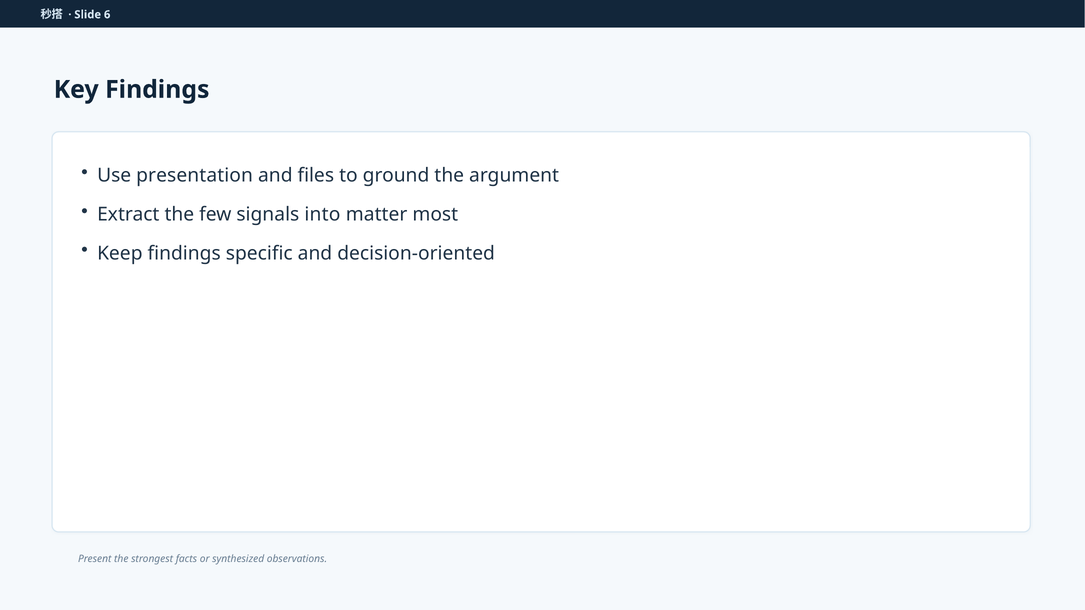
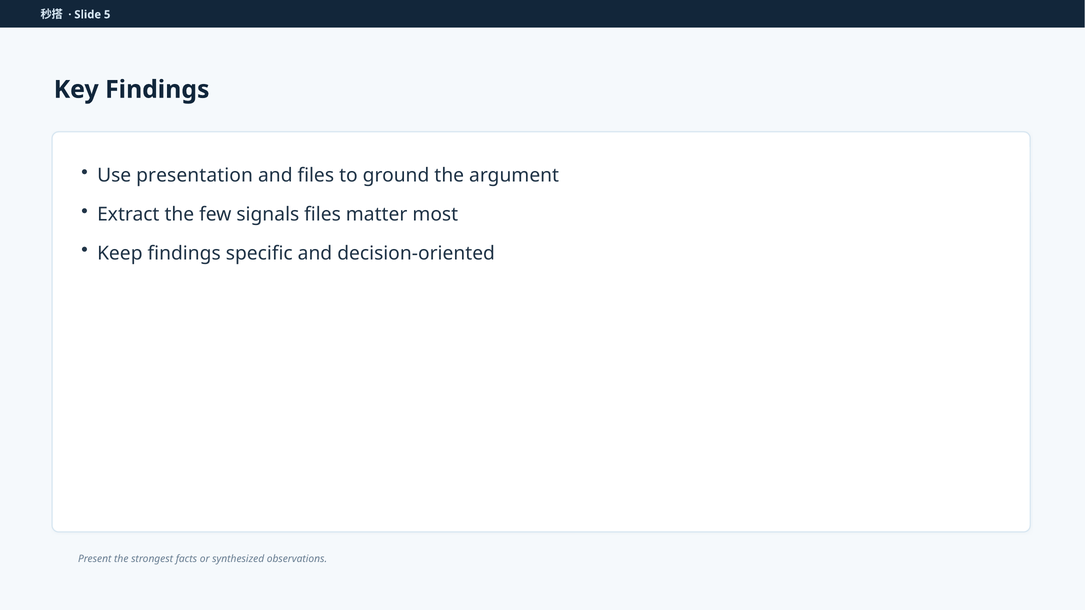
6: 6 -> 5
signals into: into -> files
